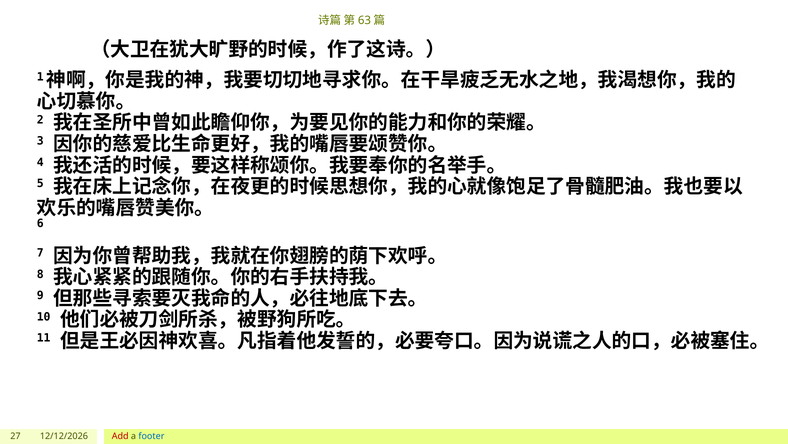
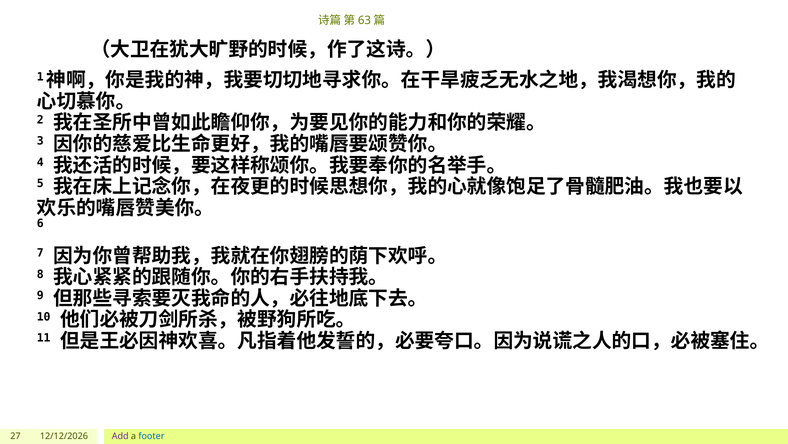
Add colour: red -> purple
